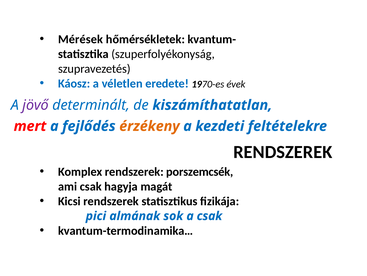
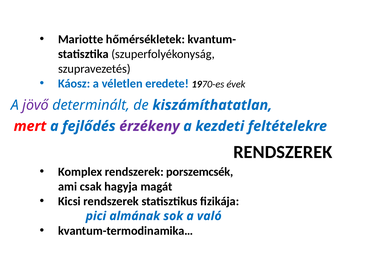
Mérések: Mérések -> Mariotte
érzékeny colour: orange -> purple
a csak: csak -> való
